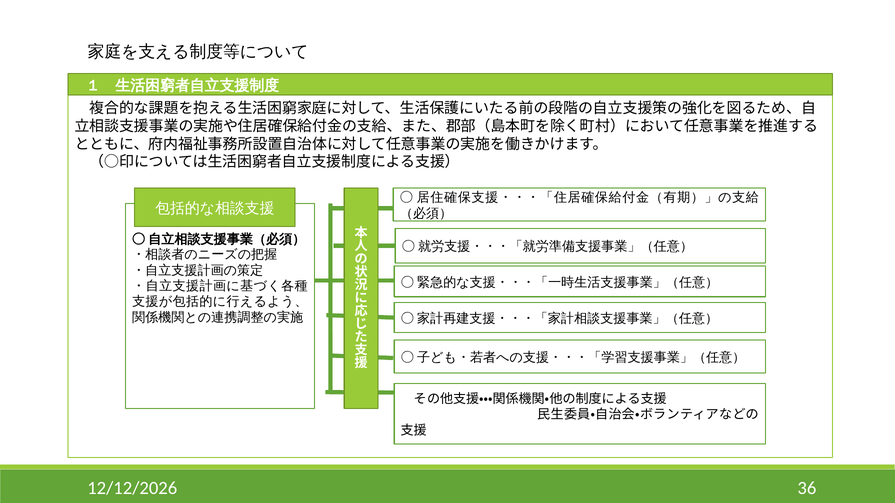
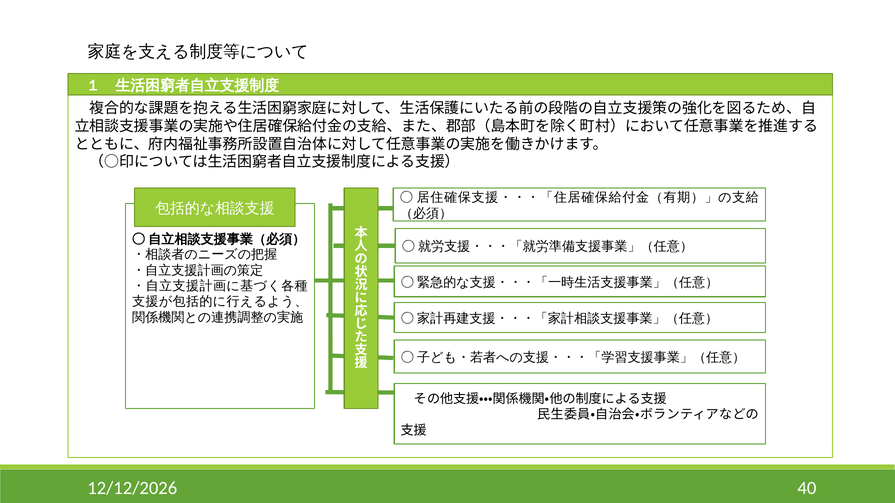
36: 36 -> 40
